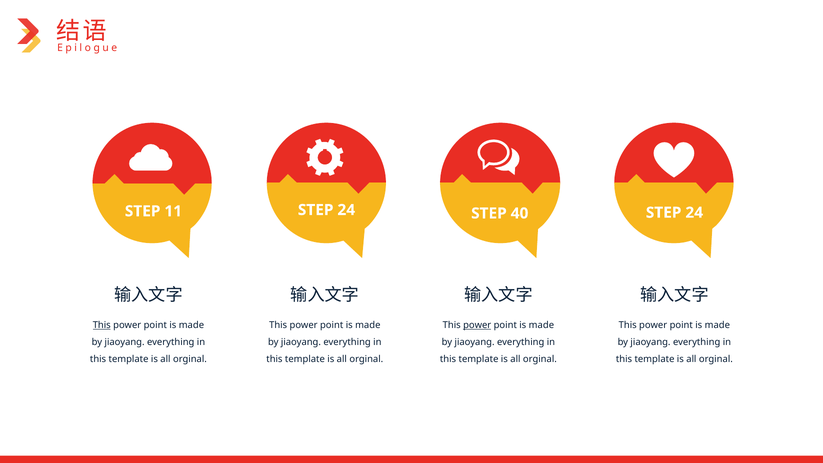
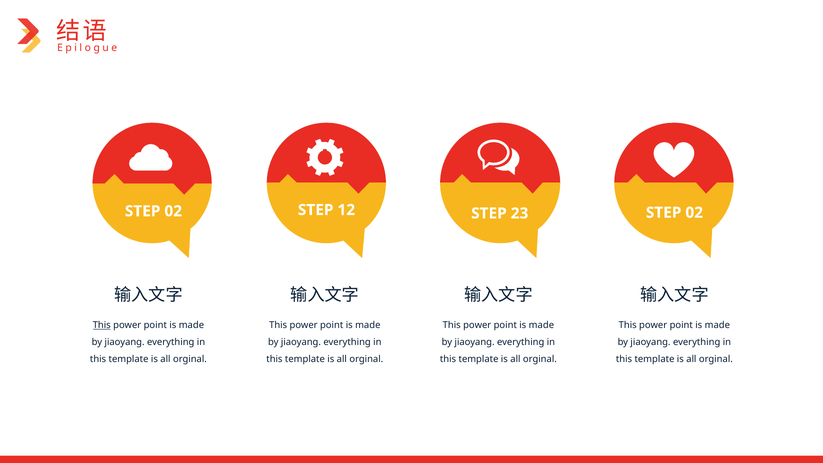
11 at (173, 211): 11 -> 02
24 at (346, 210): 24 -> 12
40: 40 -> 23
24 at (694, 213): 24 -> 02
power at (477, 325) underline: present -> none
